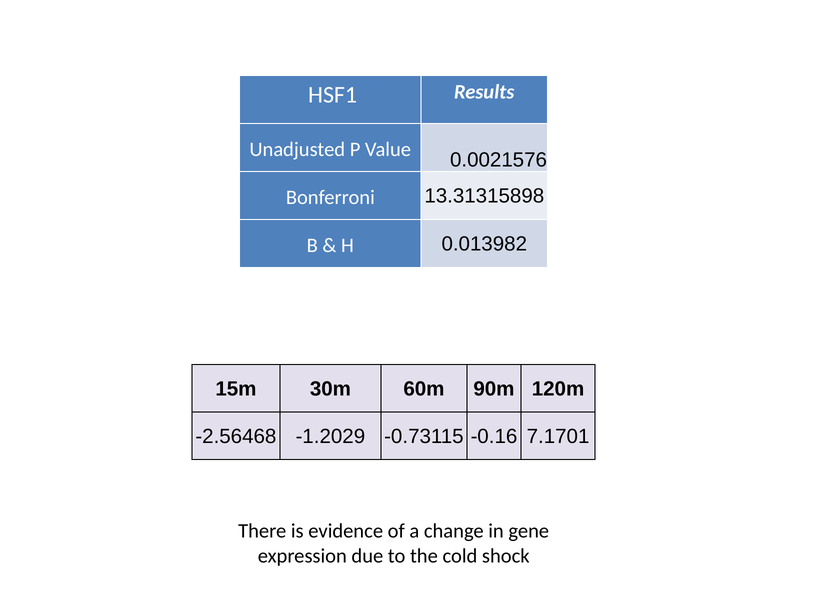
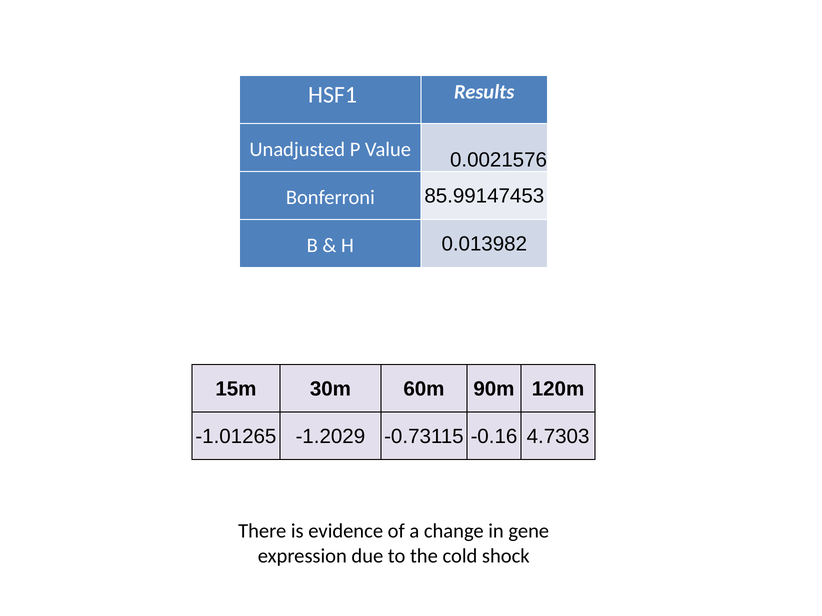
13.31315898: 13.31315898 -> 85.99147453
-2.56468: -2.56468 -> -1.01265
7.1701: 7.1701 -> 4.7303
